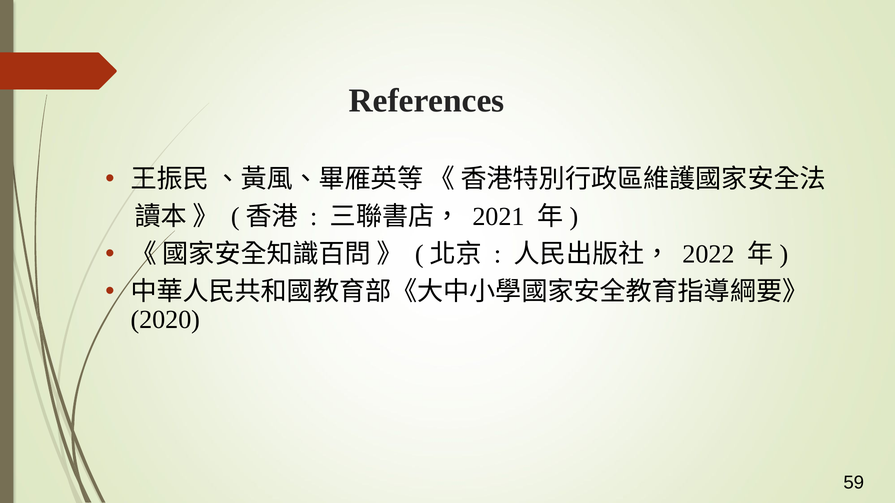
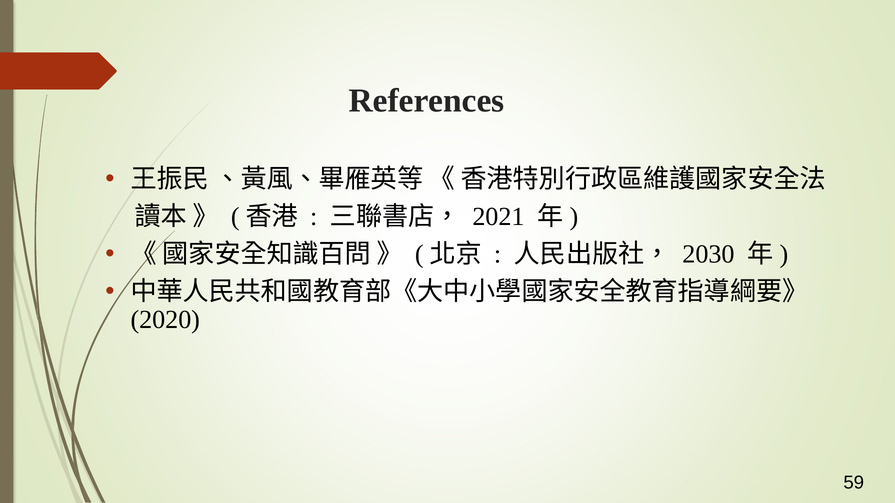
2022: 2022 -> 2030
